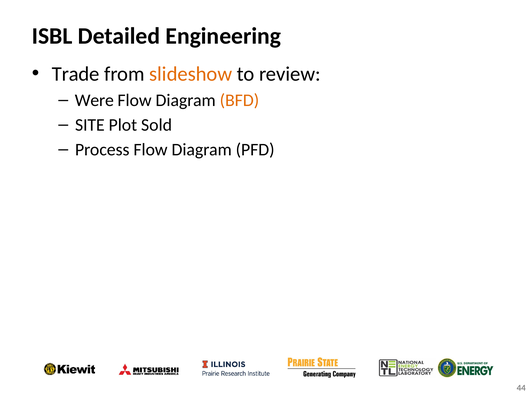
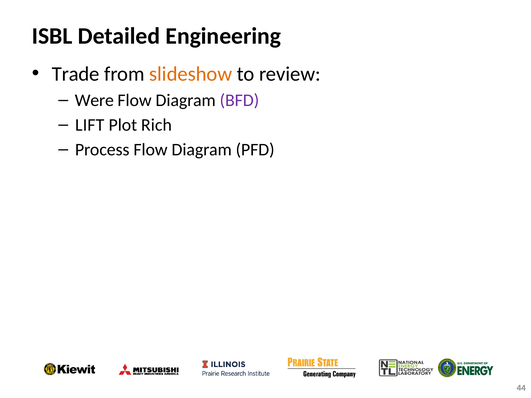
BFD colour: orange -> purple
SITE: SITE -> LIFT
Sold: Sold -> Rich
